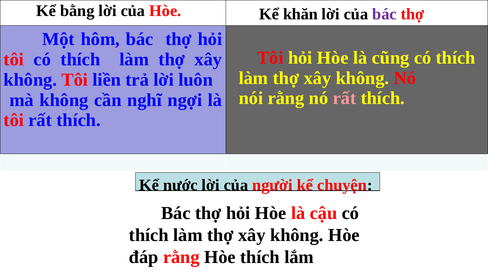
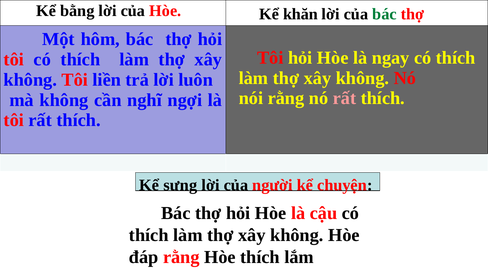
bác at (385, 14) colour: purple -> green
cũng: cũng -> ngay
nước: nước -> sưng
